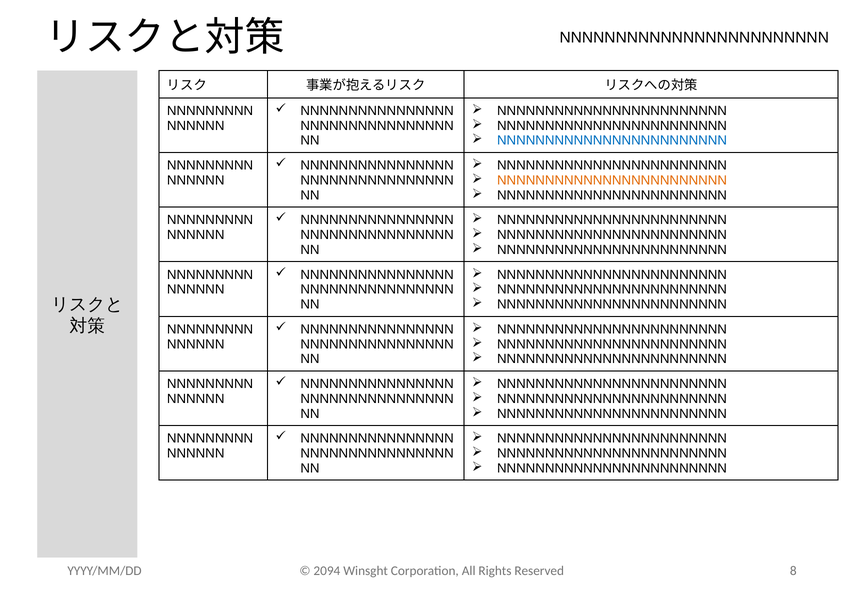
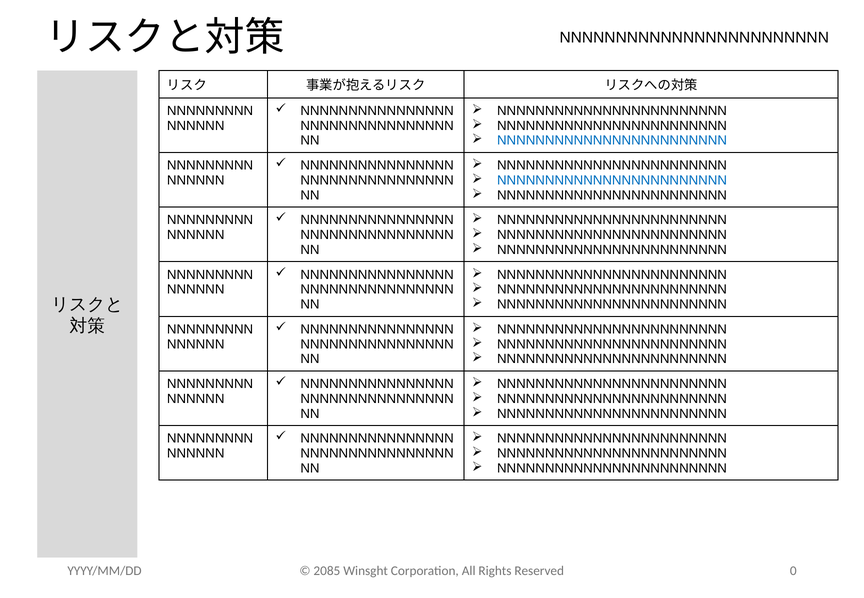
NNNNNNNNNNNNNNNNNNNNNNNN at (612, 180) colour: orange -> blue
2094: 2094 -> 2085
8: 8 -> 0
